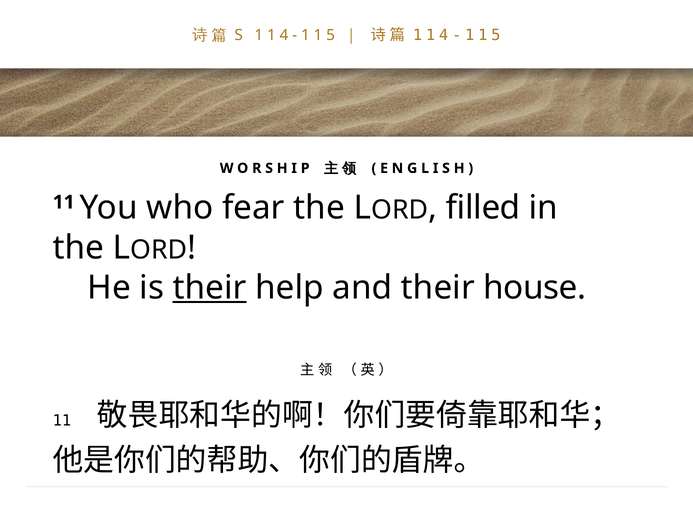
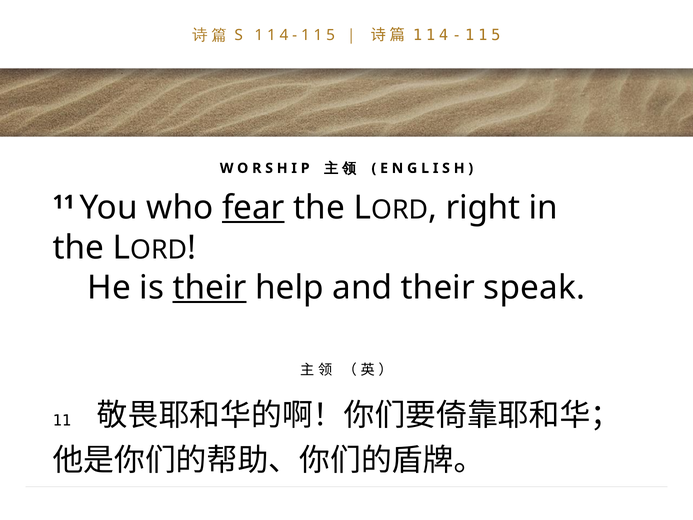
fear underline: none -> present
filled: filled -> right
house: house -> speak
